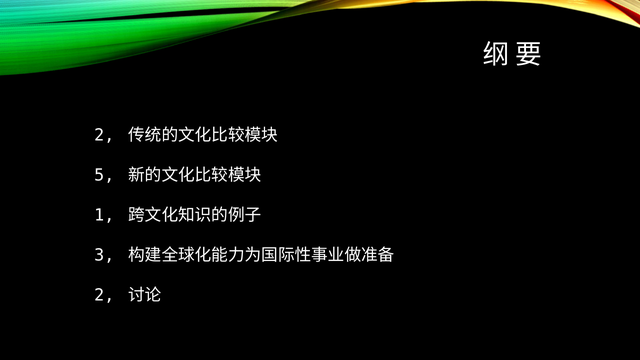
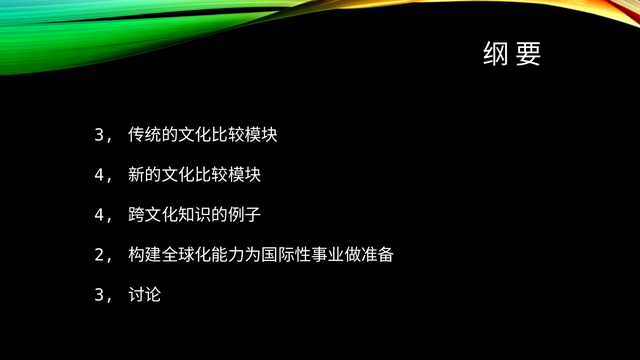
2 at (104, 135): 2 -> 3
5 at (104, 175): 5 -> 4
1 at (104, 215): 1 -> 4
3: 3 -> 2
2 at (104, 295): 2 -> 3
